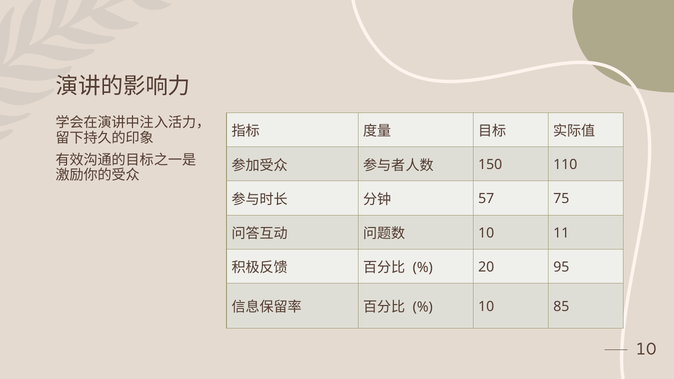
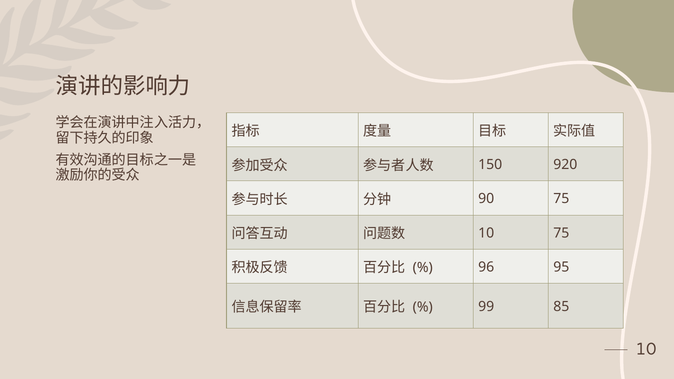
110: 110 -> 920
57: 57 -> 90
10 11: 11 -> 75
20: 20 -> 96
10 at (486, 307): 10 -> 99
